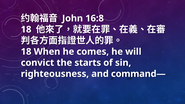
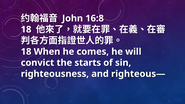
command—: command— -> righteous—
